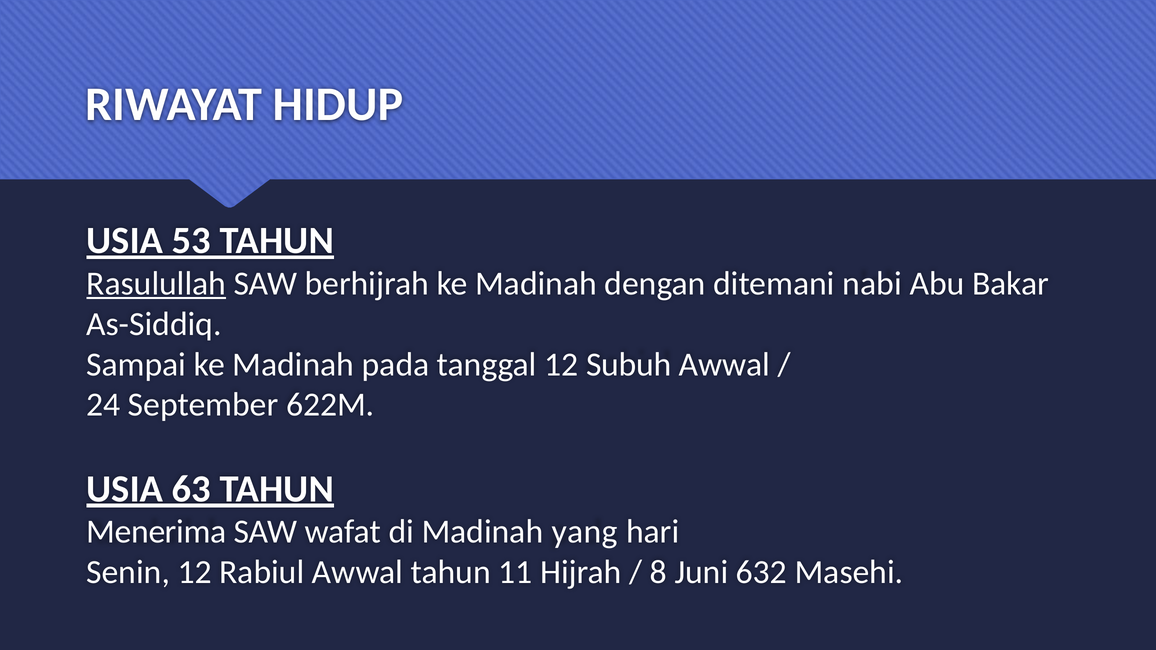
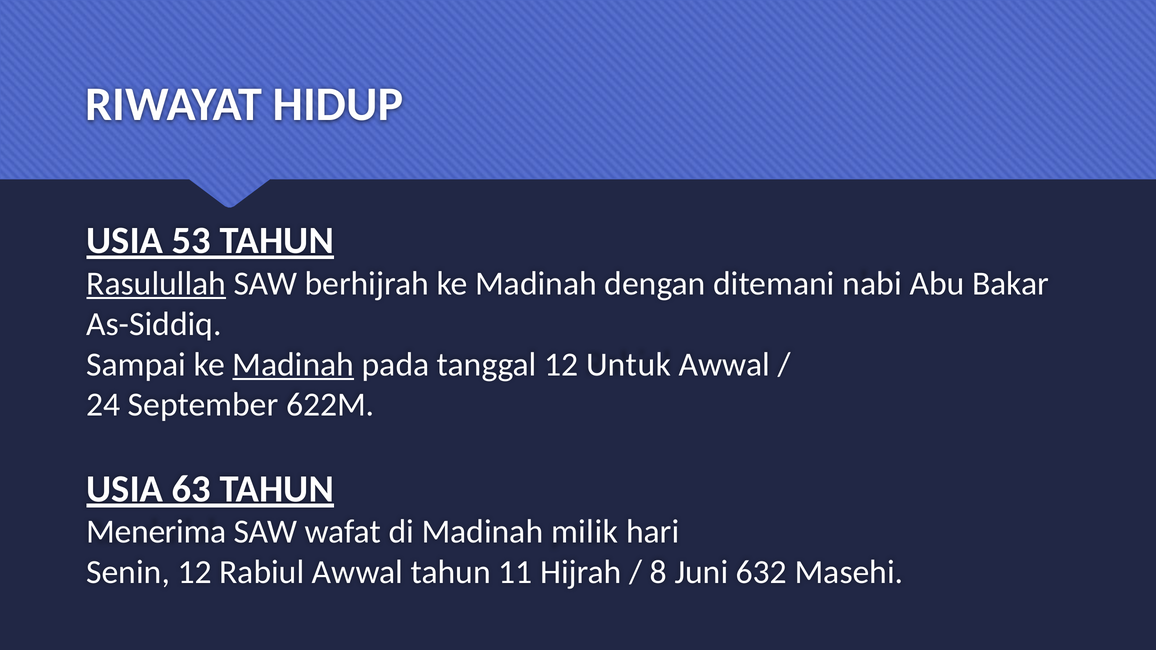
Madinah at (293, 365) underline: none -> present
Subuh: Subuh -> Untuk
yang: yang -> milik
